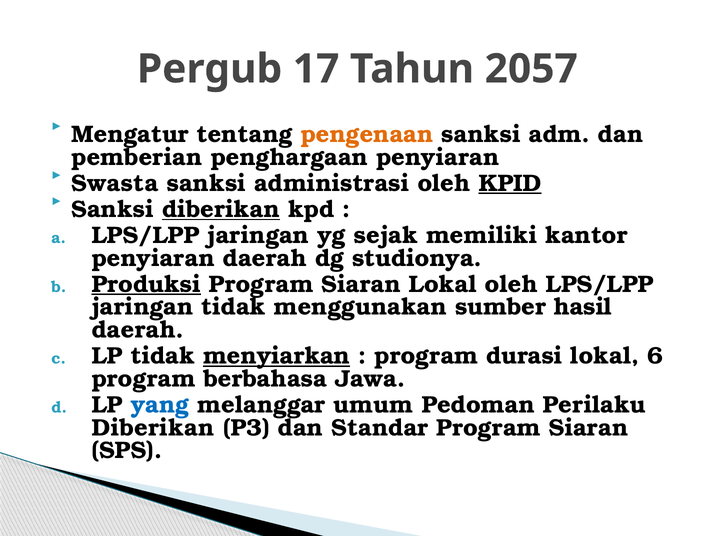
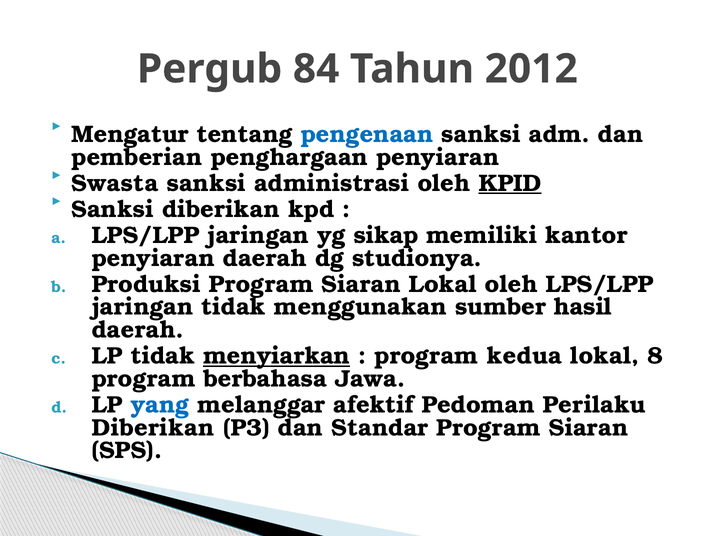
17: 17 -> 84
2057: 2057 -> 2012
pengenaan colour: orange -> blue
diberikan at (221, 209) underline: present -> none
sejak: sejak -> sikap
Produksi underline: present -> none
durasi: durasi -> kedua
6: 6 -> 8
umum: umum -> afektif
